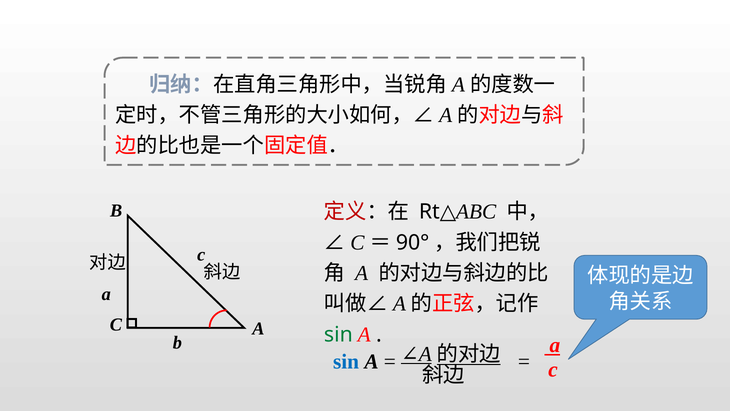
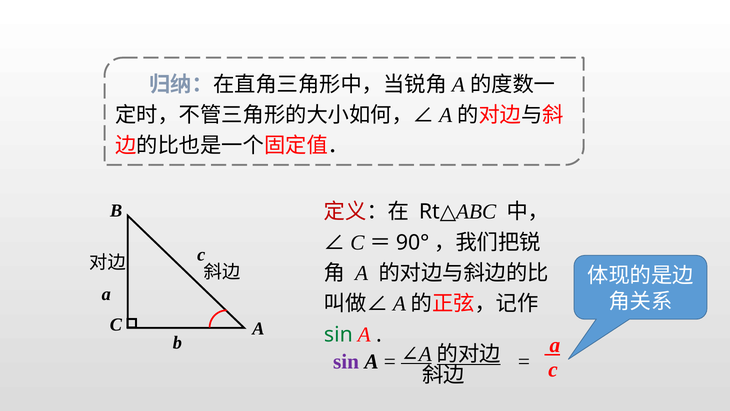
sin at (346, 361) colour: blue -> purple
